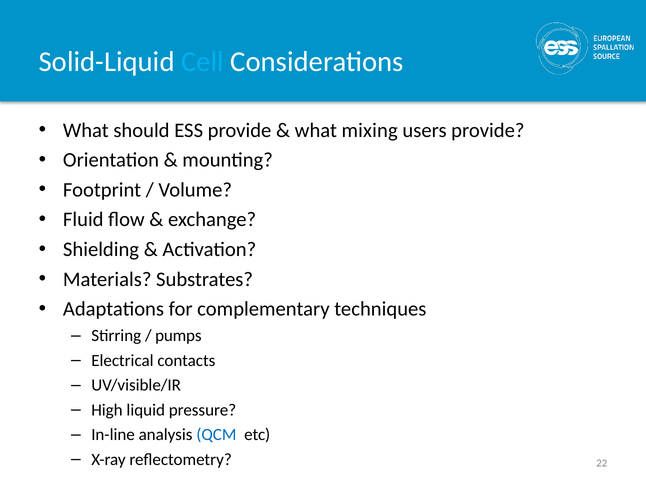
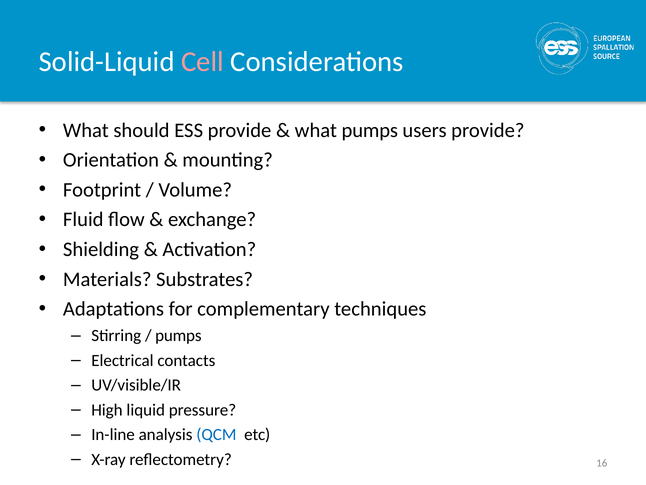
Cell colour: light blue -> pink
what mixing: mixing -> pumps
22: 22 -> 16
